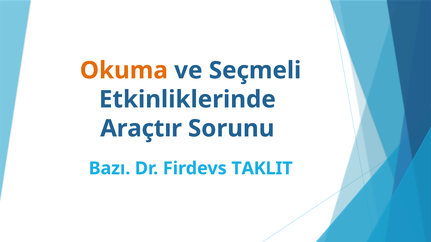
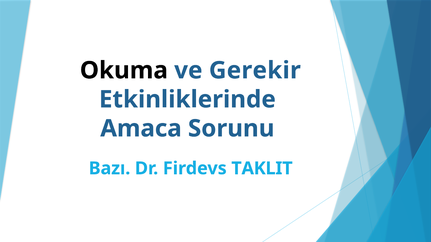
Okuma colour: orange -> black
Seçmeli: Seçmeli -> Gerekir
Araçtır: Araçtır -> Amaca
